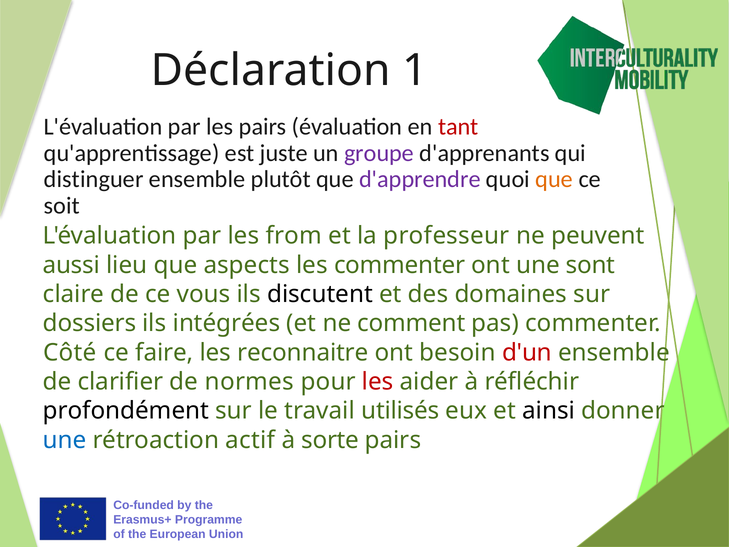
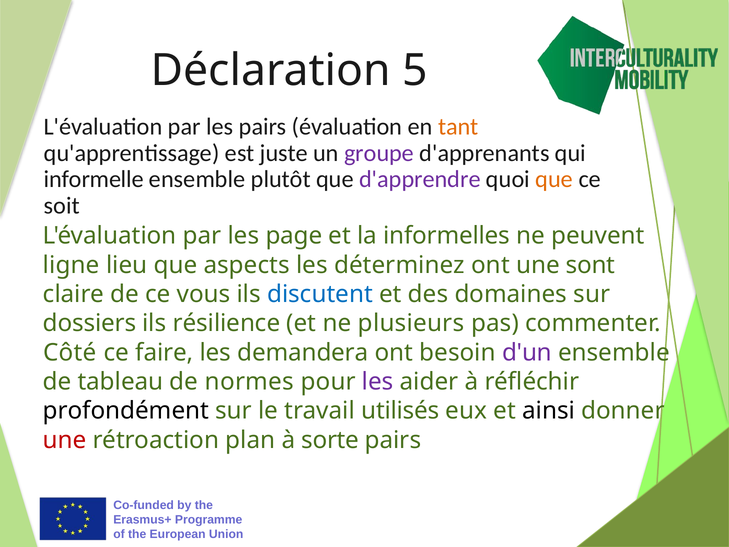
1: 1 -> 5
tant colour: red -> orange
distinguer: distinguer -> informelle
from: from -> page
professeur: professeur -> informelles
aussi: aussi -> ligne
les commenter: commenter -> déterminez
discutent colour: black -> blue
intégrées: intégrées -> résilience
comment: comment -> plusieurs
reconnaitre: reconnaitre -> demandera
d'un colour: red -> purple
clarifier: clarifier -> tableau
les at (378, 382) colour: red -> purple
une at (65, 440) colour: blue -> red
actif: actif -> plan
